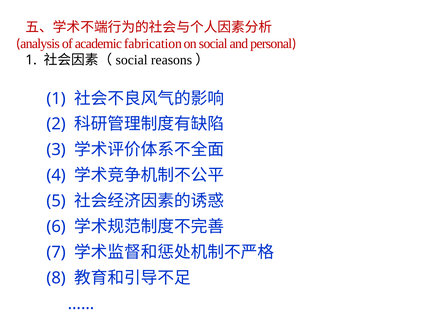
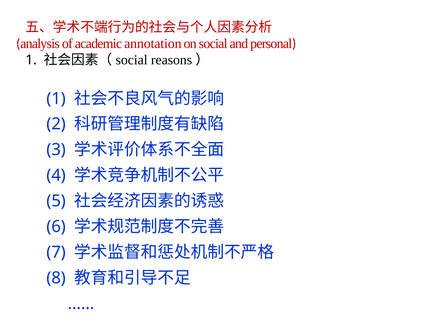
fabrication: fabrication -> annotation
